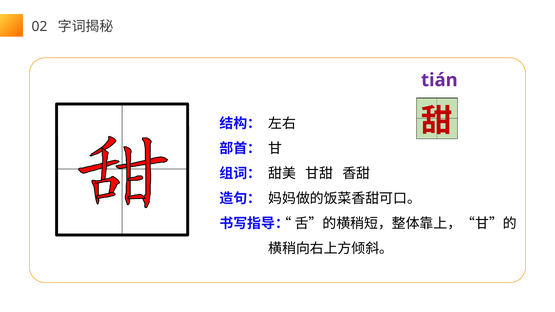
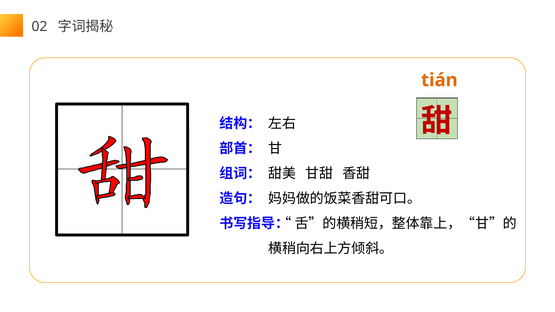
tián colour: purple -> orange
